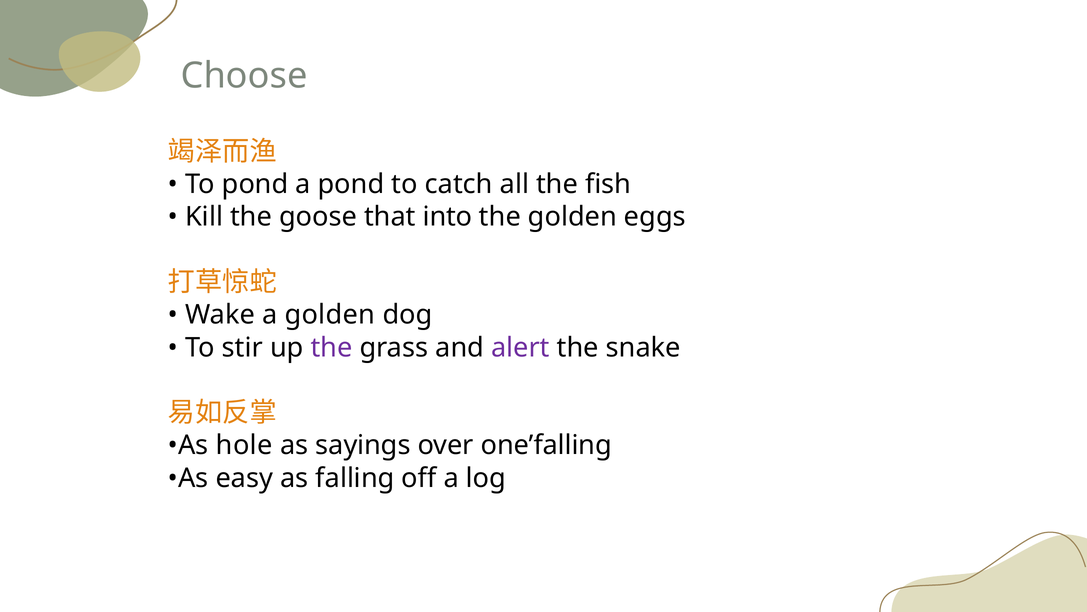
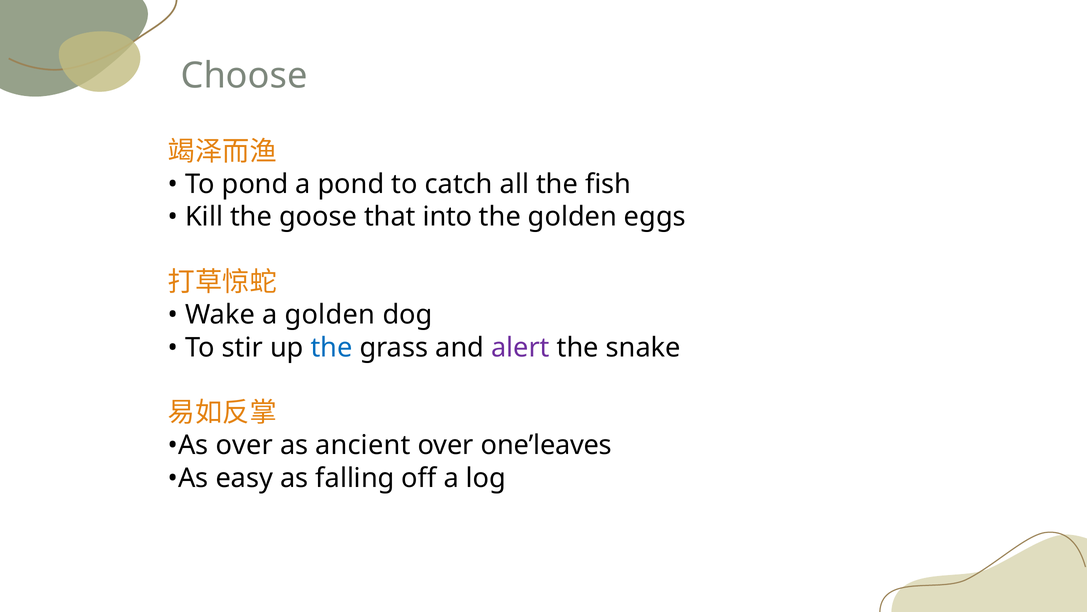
the at (332, 347) colour: purple -> blue
As hole: hole -> over
sayings: sayings -> ancient
one’falling: one’falling -> one’leaves
